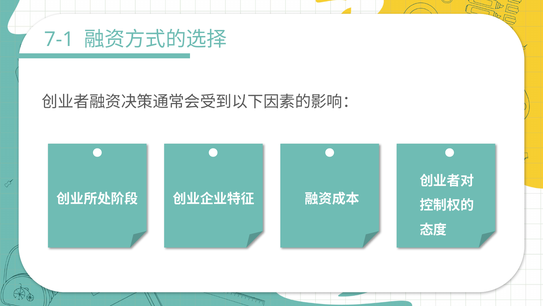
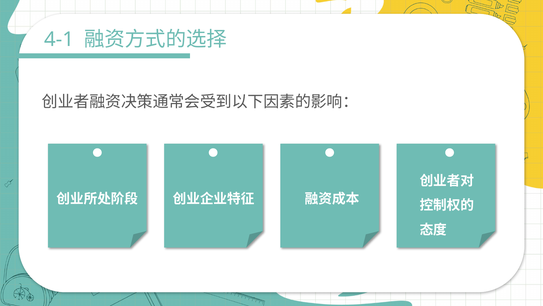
7-1: 7-1 -> 4-1
